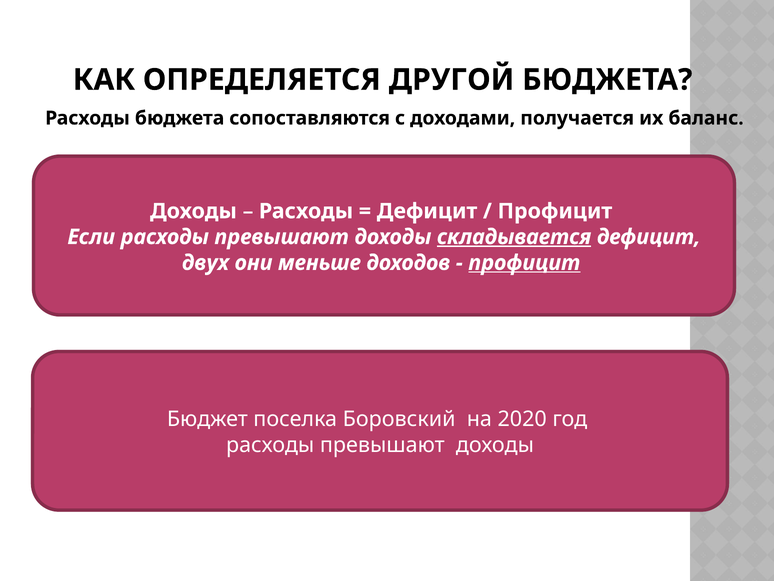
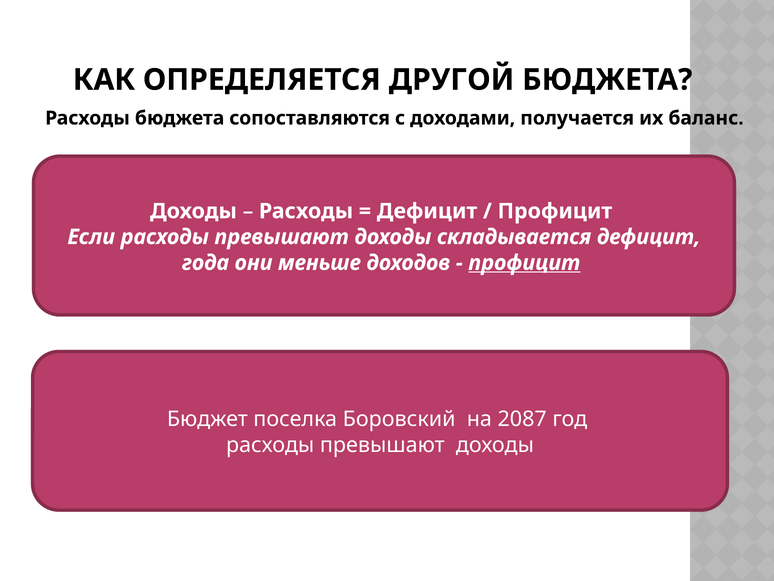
складывается underline: present -> none
двух: двух -> года
2020: 2020 -> 2087
